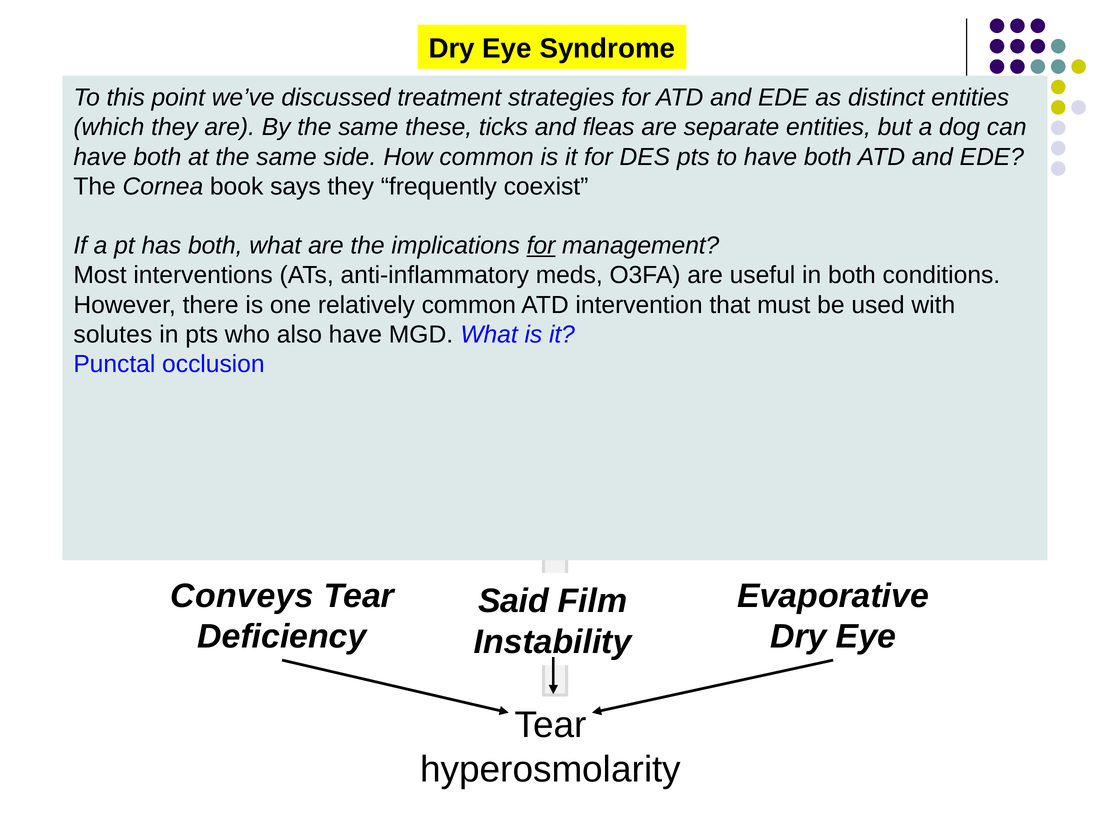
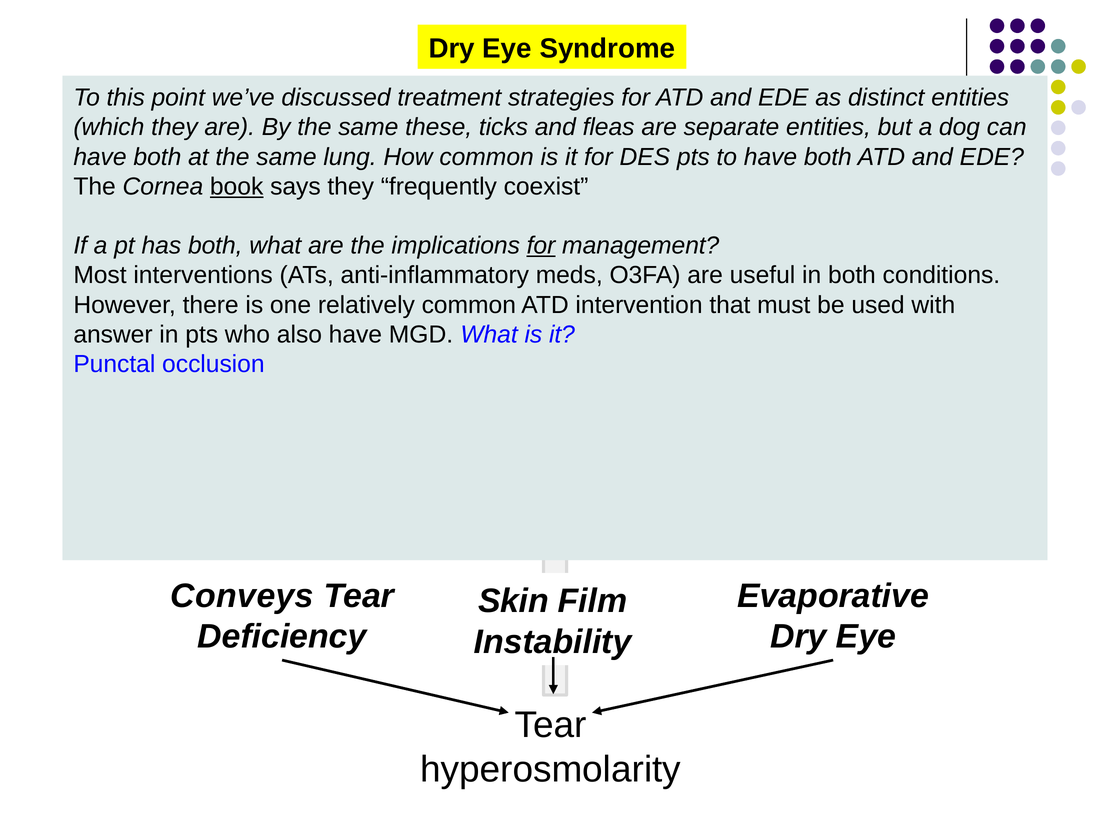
side: side -> lung
book underline: none -> present
solutes: solutes -> answer
Said: Said -> Skin
